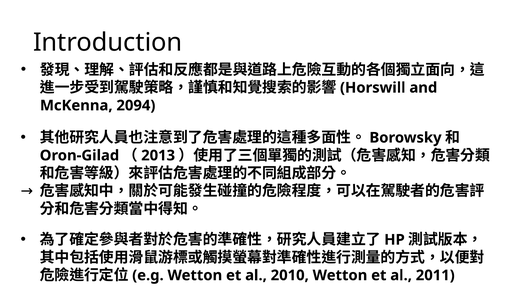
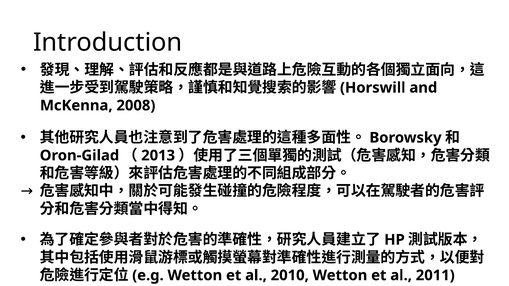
2094: 2094 -> 2008
